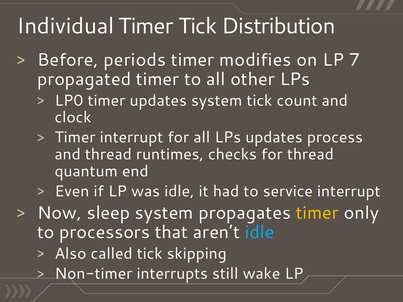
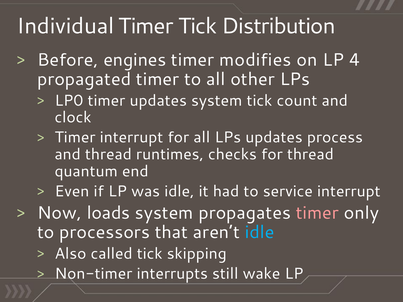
periods: periods -> engines
7: 7 -> 4
sleep: sleep -> loads
timer at (317, 213) colour: yellow -> pink
